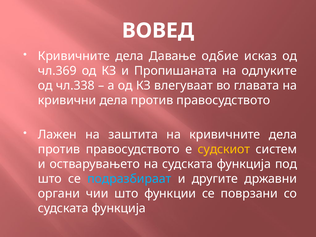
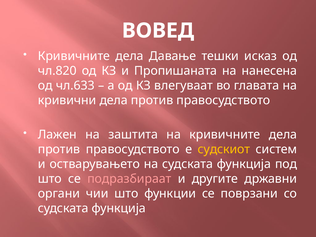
одбие: одбие -> тешки
чл.369: чл.369 -> чл.820
одлуките: одлуките -> нанесена
чл.338: чл.338 -> чл.633
подразбираат colour: light blue -> pink
